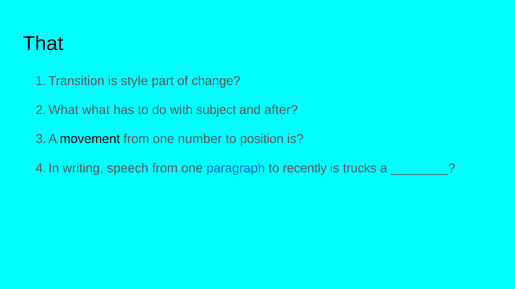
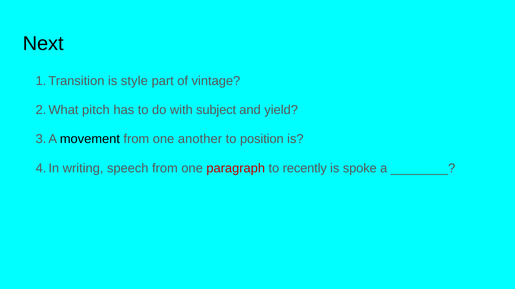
That: That -> Next
change: change -> vintage
what: what -> pitch
after: after -> yield
number: number -> another
paragraph colour: blue -> red
trucks: trucks -> spoke
